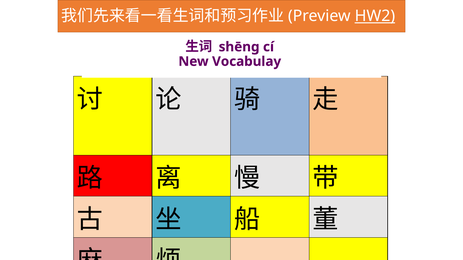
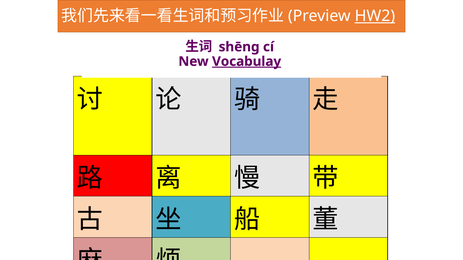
Vocabulay underline: none -> present
